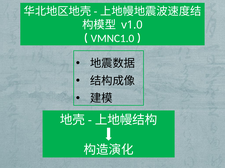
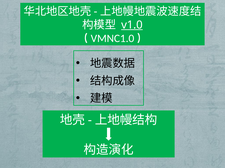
v1.0 underline: none -> present
